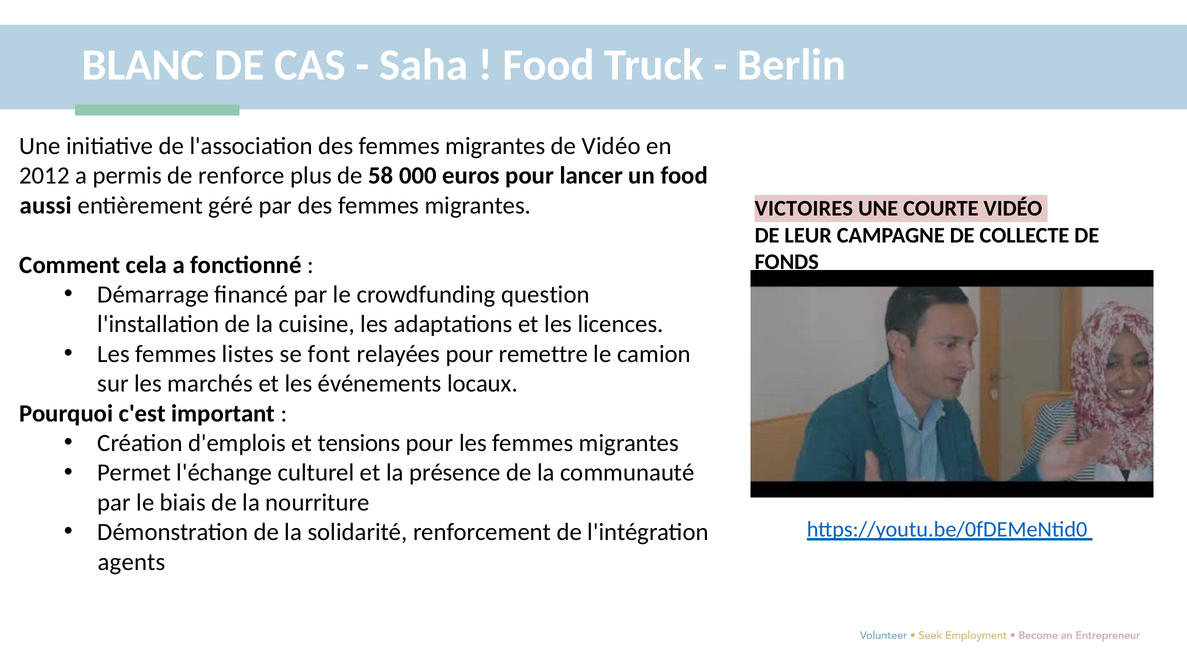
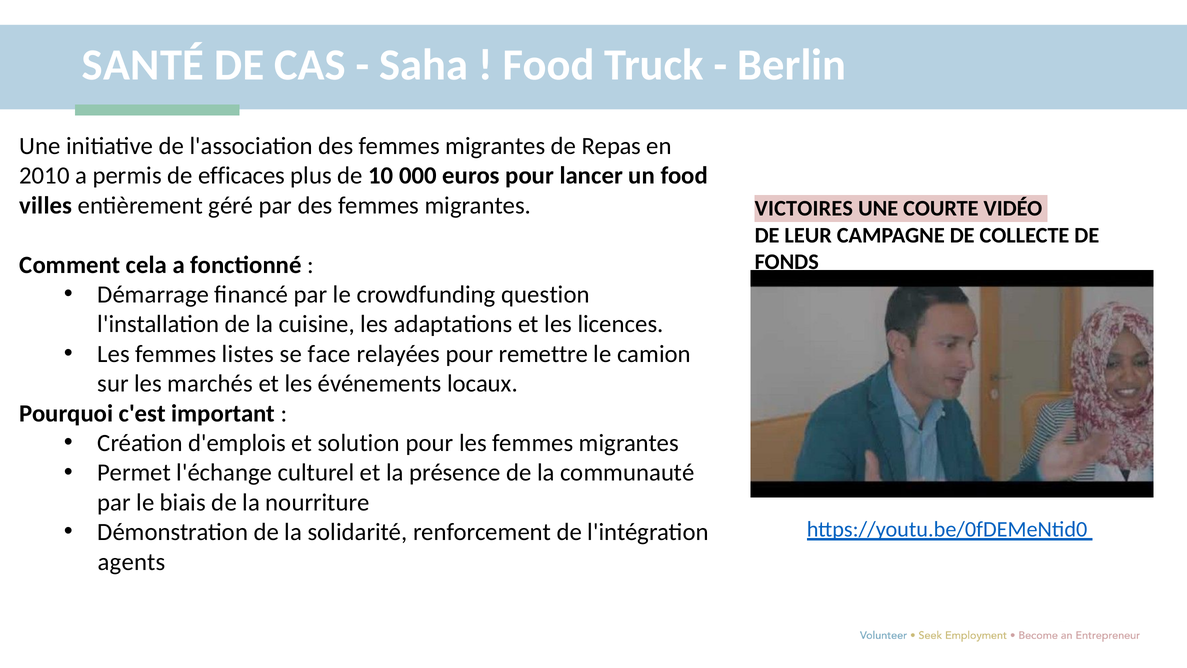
BLANC: BLANC -> SANTÉ
de Vidéo: Vidéo -> Repas
2012: 2012 -> 2010
renforce: renforce -> efficaces
58: 58 -> 10
aussi: aussi -> villes
font: font -> face
tensions: tensions -> solution
